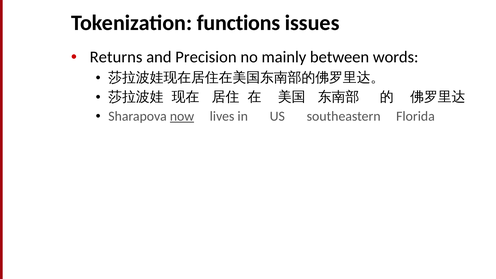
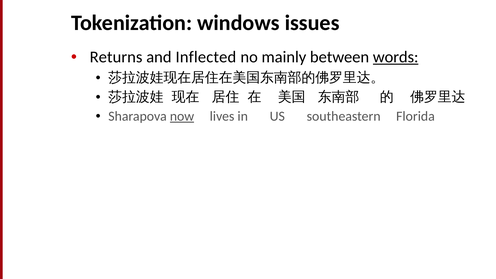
functions: functions -> windows
Precision: Precision -> Inflected
words underline: none -> present
